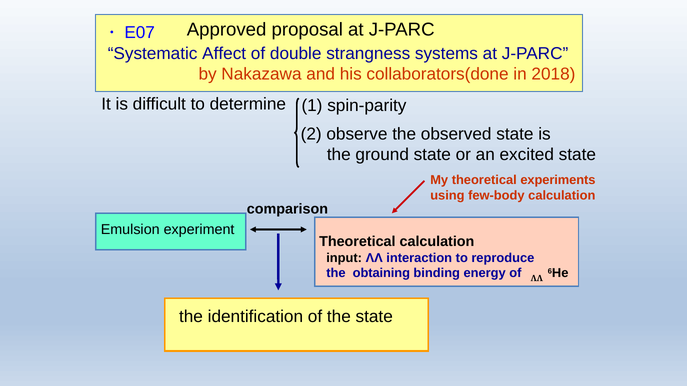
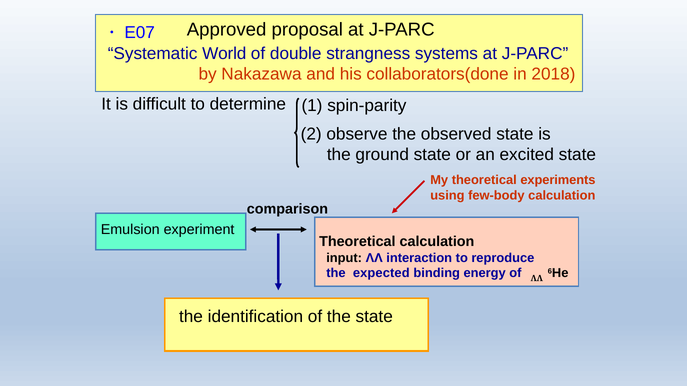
Affect: Affect -> World
obtaining: obtaining -> expected
